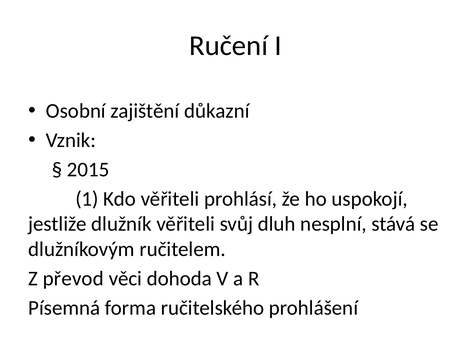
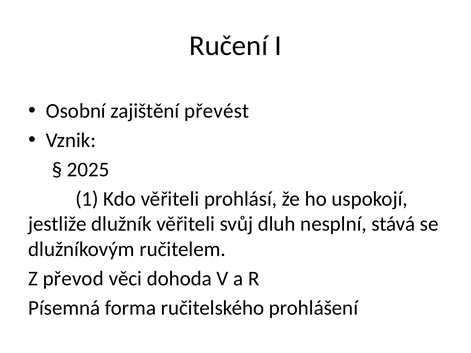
důkazní: důkazní -> převést
2015: 2015 -> 2025
